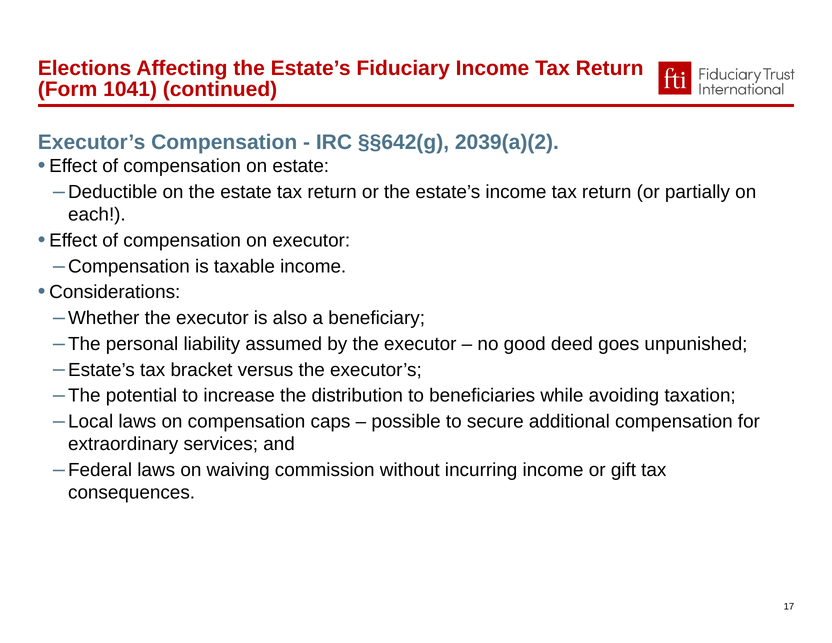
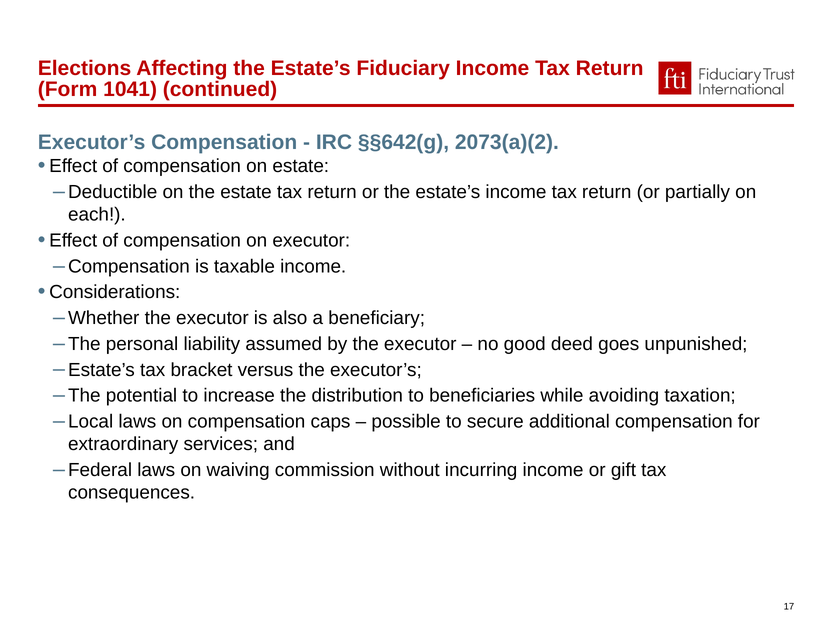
2039(a)(2: 2039(a)(2 -> 2073(a)(2
